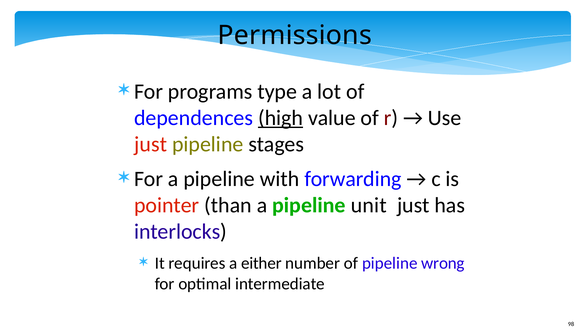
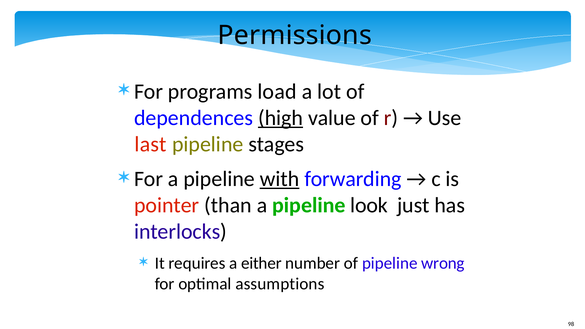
type: type -> load
just at (151, 144): just -> last
with underline: none -> present
unit: unit -> look
intermediate: intermediate -> assumptions
